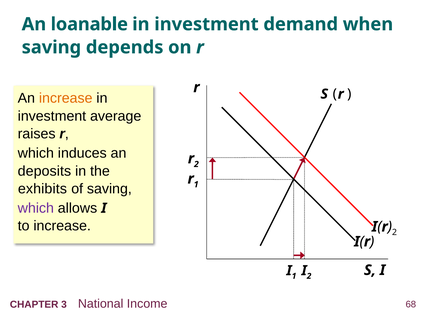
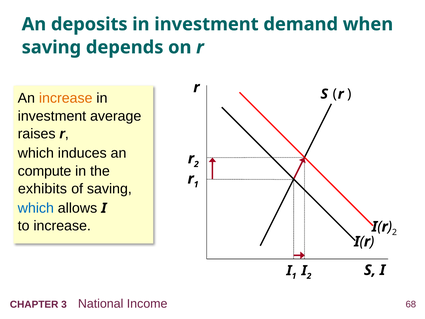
loanable: loanable -> deposits
deposits: deposits -> compute
which at (36, 208) colour: purple -> blue
